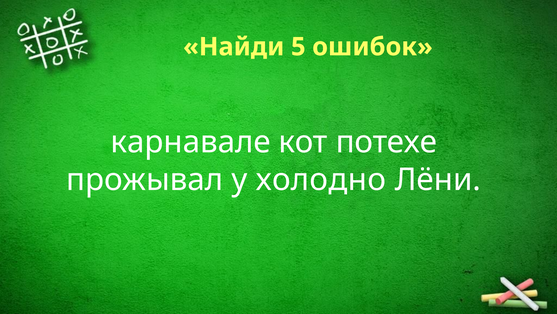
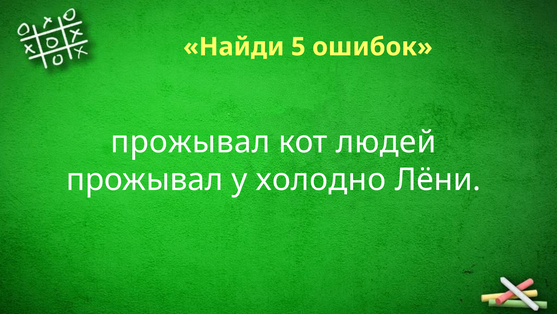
карнавале at (191, 142): карнавале -> прожывал
потехе: потехе -> людей
